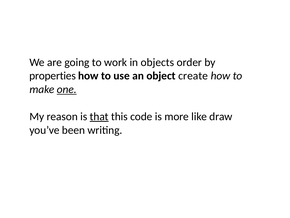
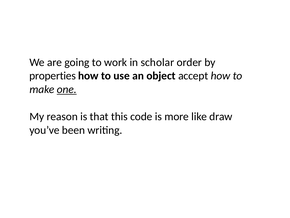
objects: objects -> scholar
create: create -> accept
that underline: present -> none
